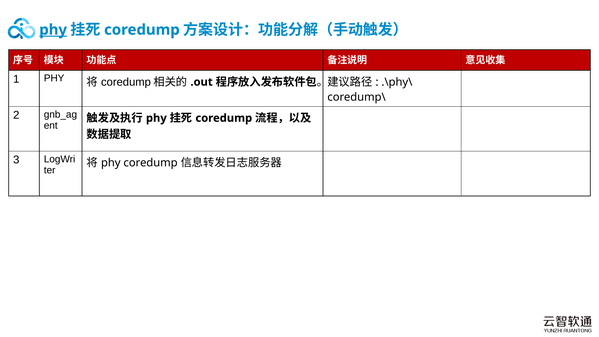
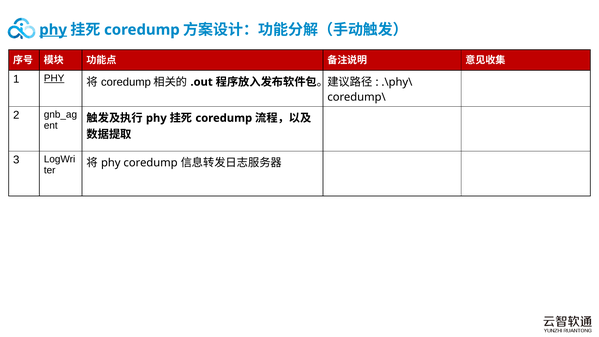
PHY at (54, 78) underline: none -> present
